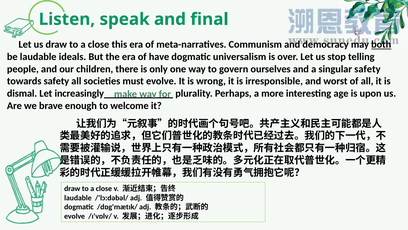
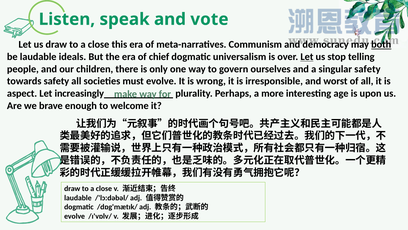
final: final -> vote
have: have -> chief
Let at (307, 57) underline: none -> present
dismal: dismal -> aspect
